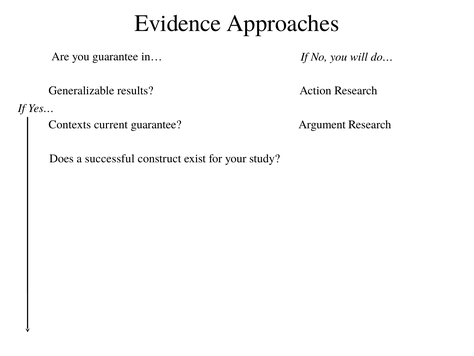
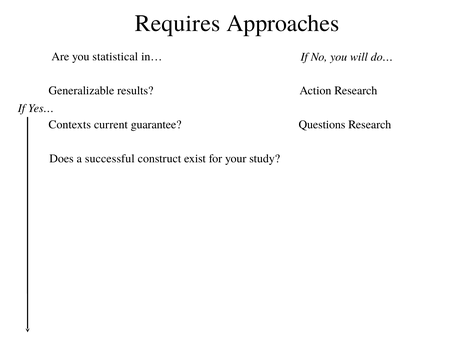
Evidence: Evidence -> Requires
you guarantee: guarantee -> statistical
Argument: Argument -> Questions
